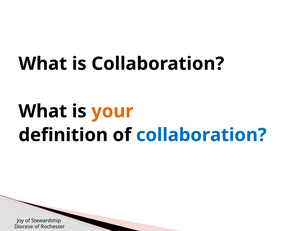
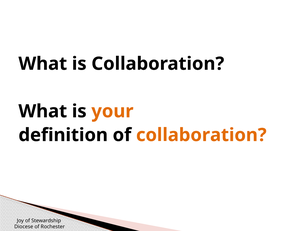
collaboration at (201, 135) colour: blue -> orange
